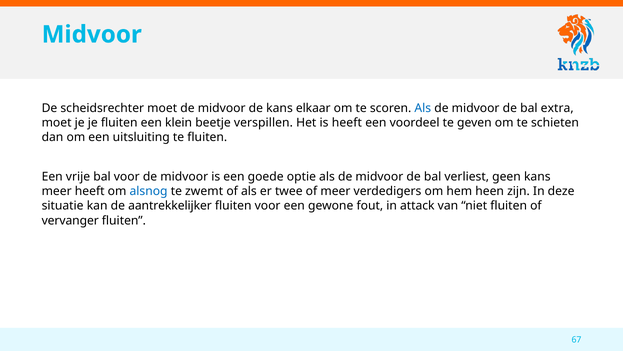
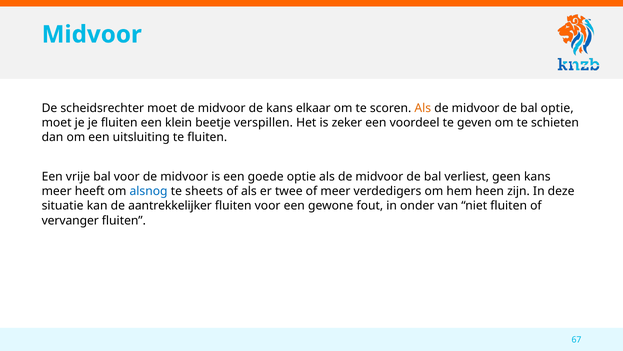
Als at (423, 108) colour: blue -> orange
bal extra: extra -> optie
is heeft: heeft -> zeker
zwemt: zwemt -> sheets
attack: attack -> onder
